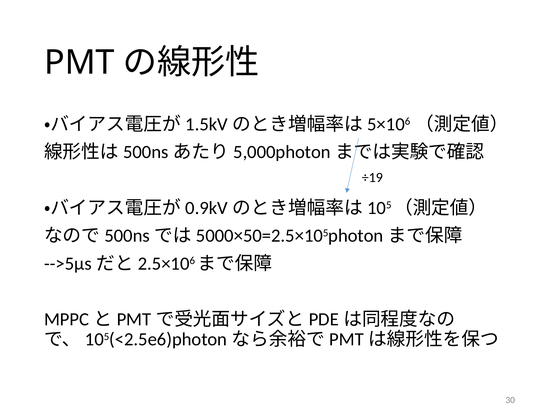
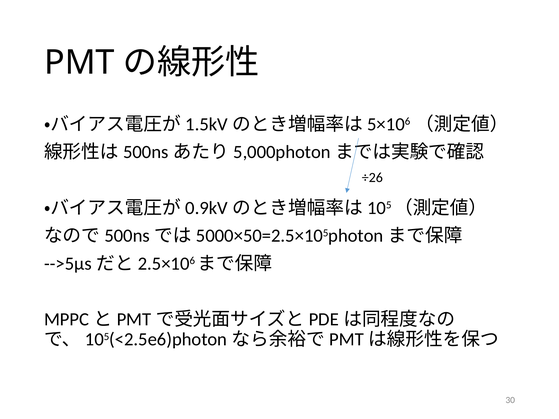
÷19: ÷19 -> ÷26
